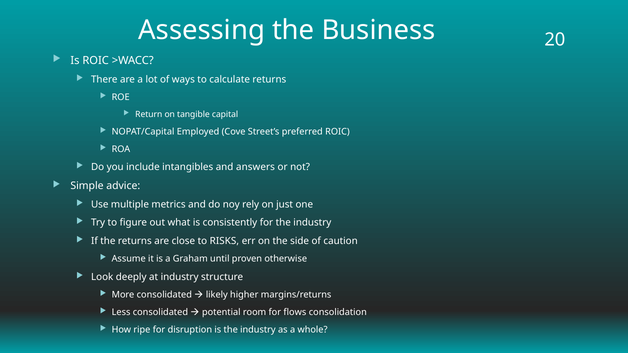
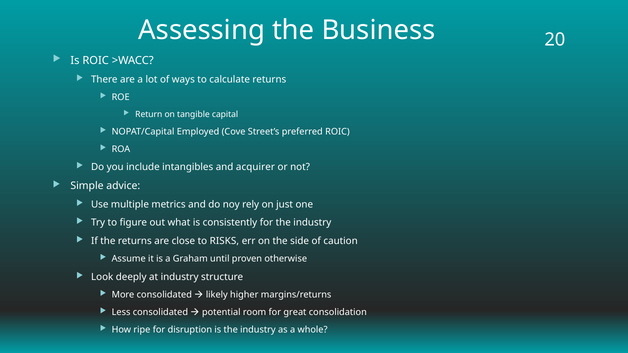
answers: answers -> acquirer
flows: flows -> great
